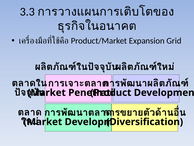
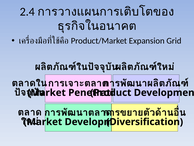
3.3: 3.3 -> 2.4
